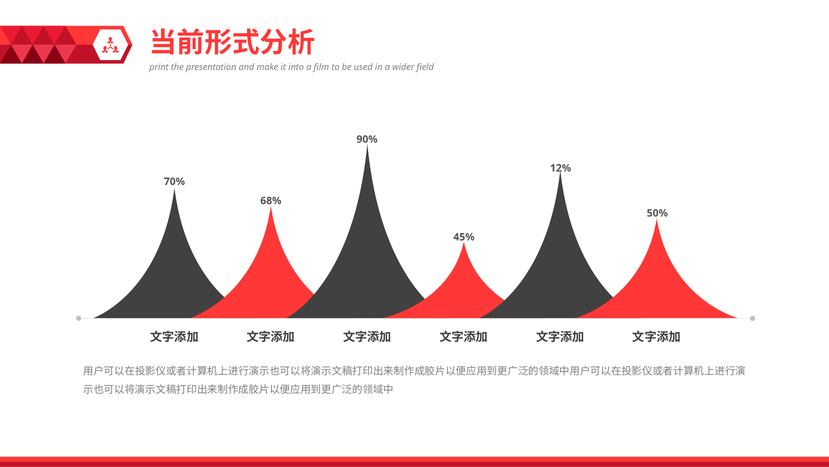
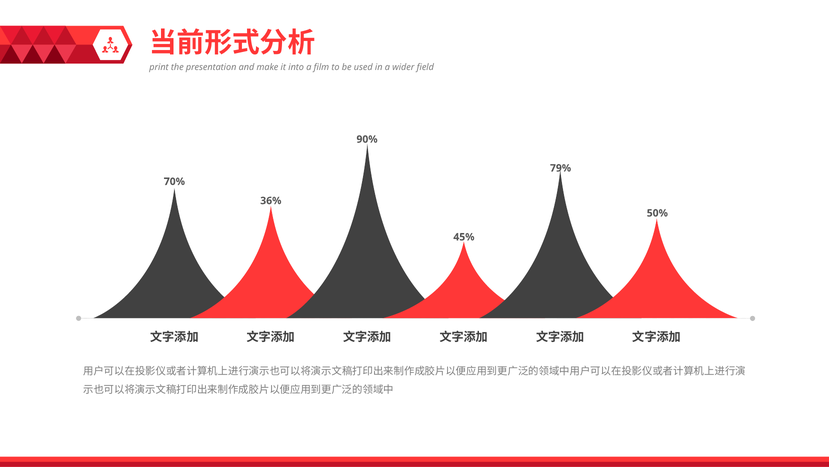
12%: 12% -> 79%
68%: 68% -> 36%
